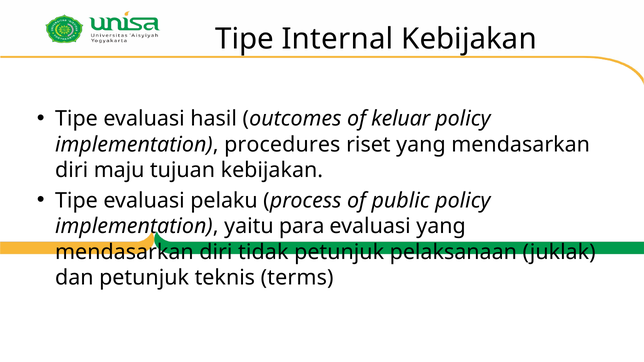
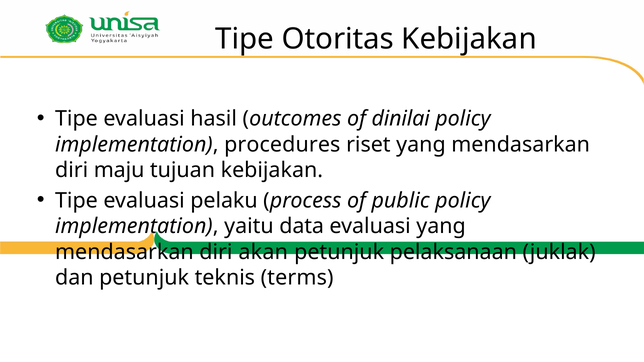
Internal: Internal -> Otoritas
keluar: keluar -> dinilai
para: para -> data
tidak: tidak -> akan
